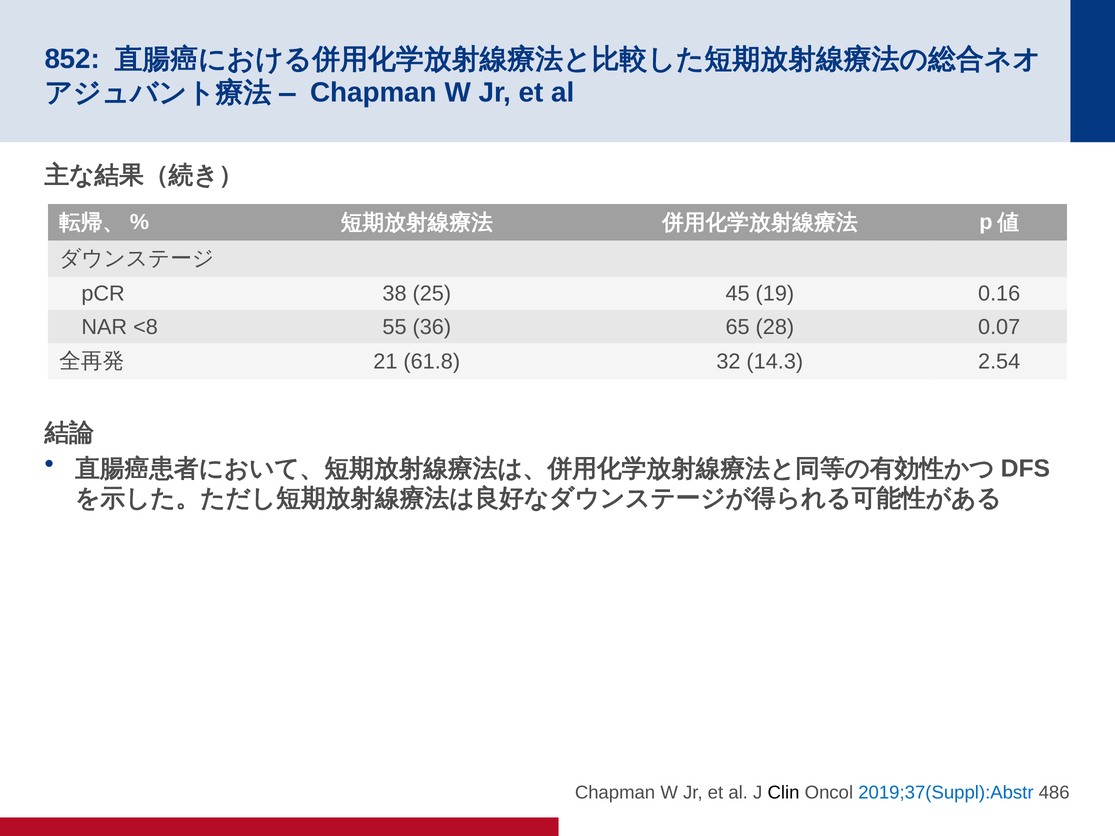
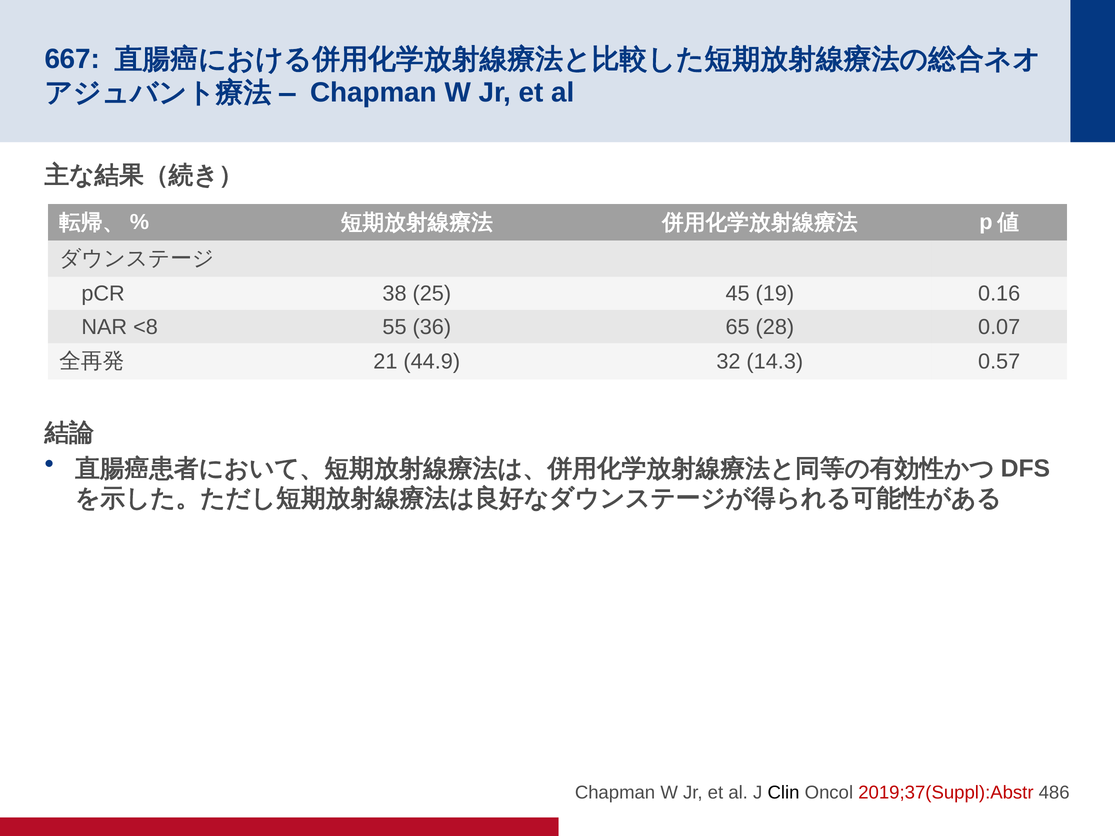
852: 852 -> 667
61.8: 61.8 -> 44.9
2.54: 2.54 -> 0.57
2019;37(Suppl):Abstr colour: blue -> red
